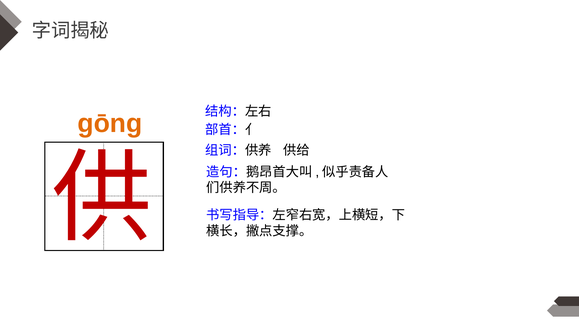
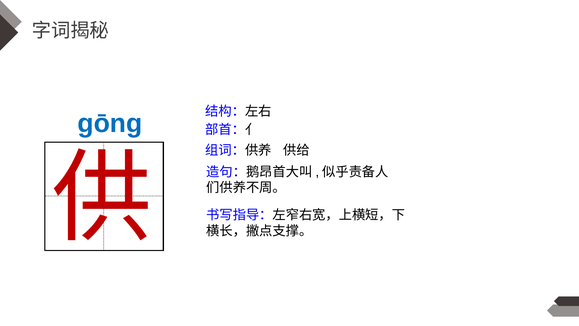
gōng colour: orange -> blue
